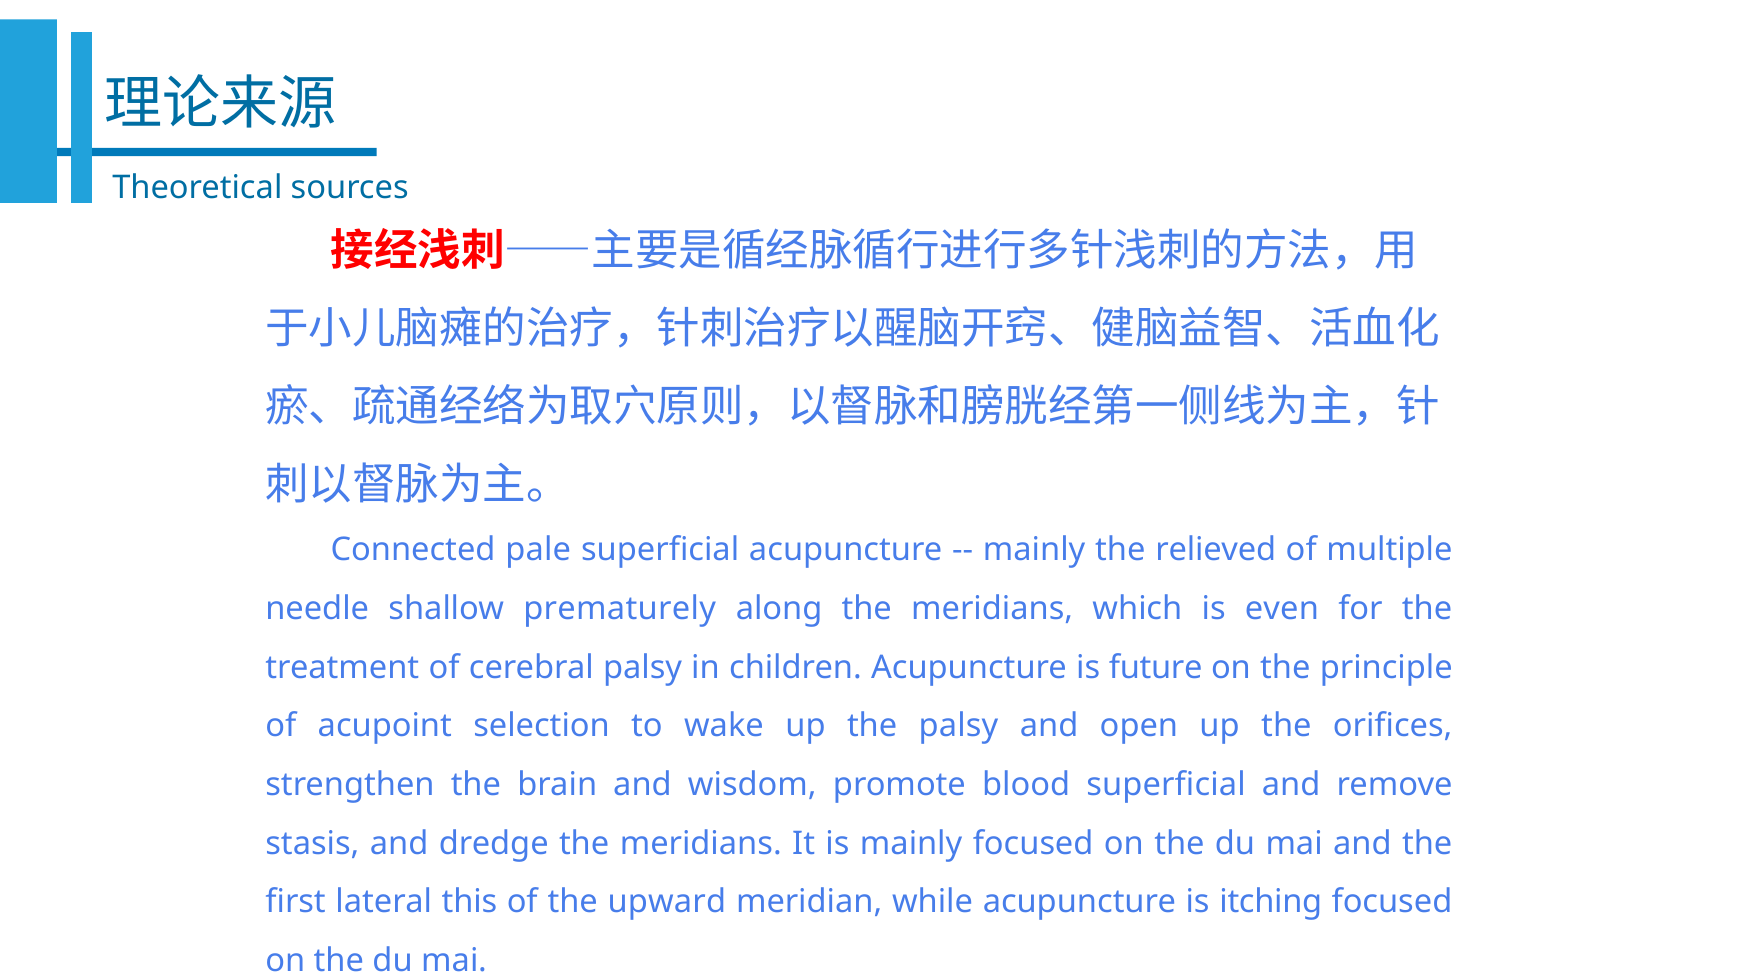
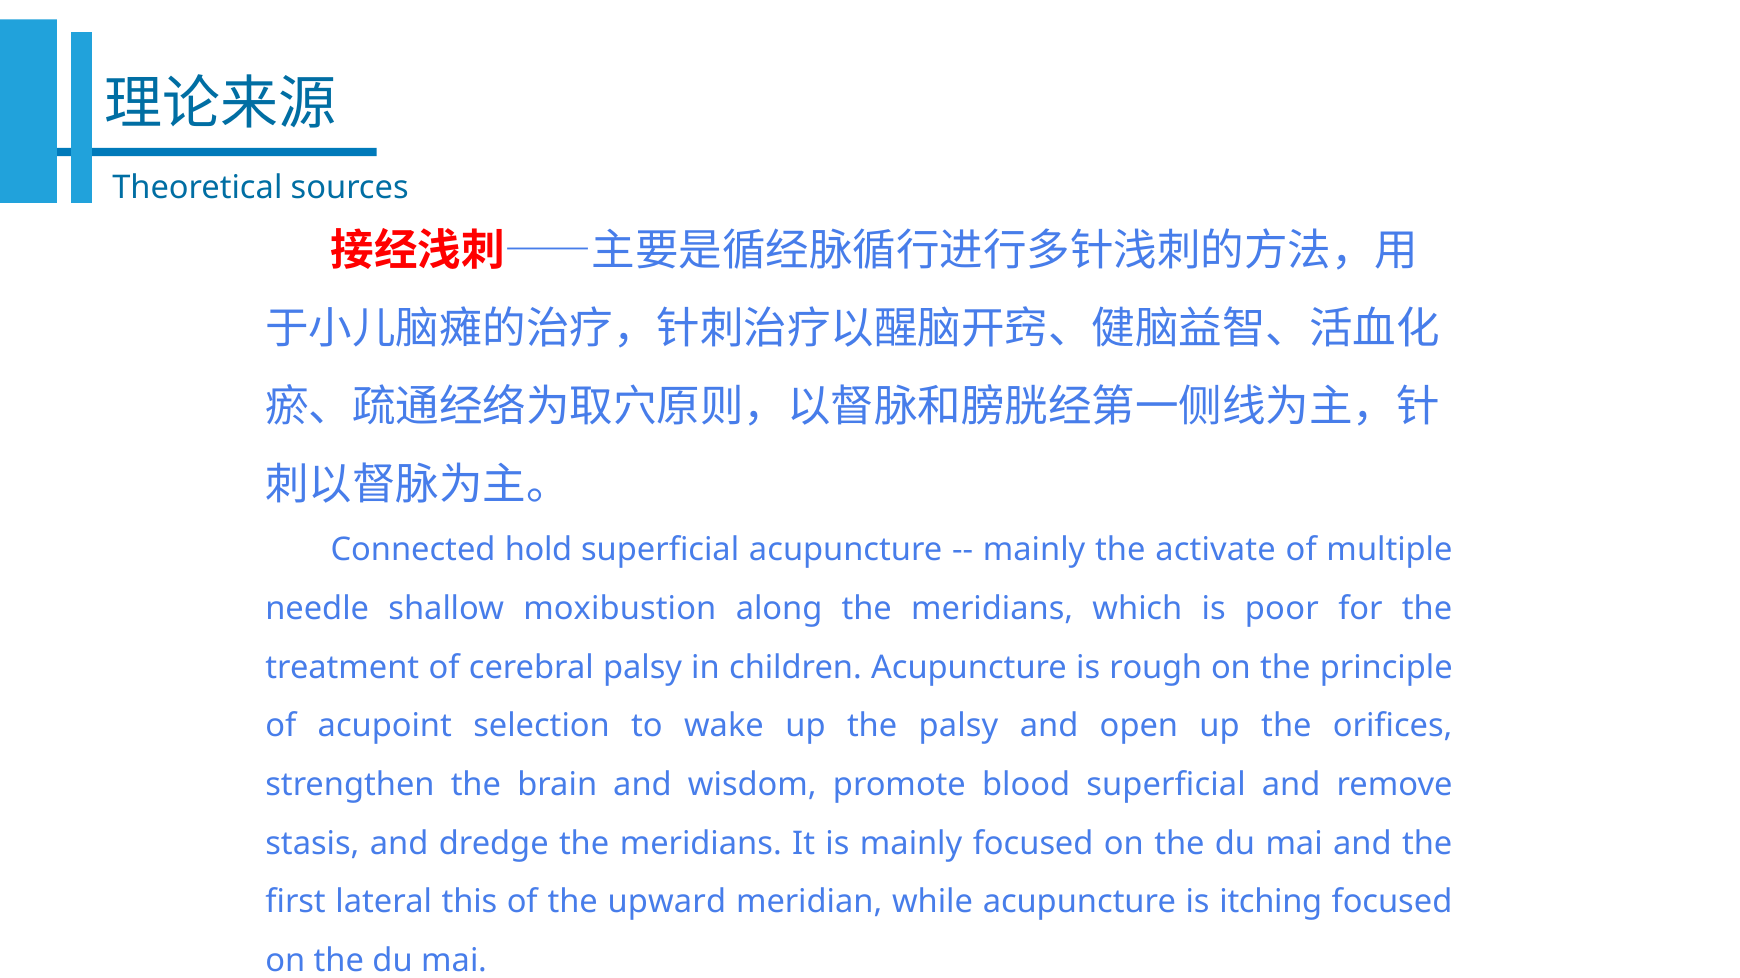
pale: pale -> hold
relieved: relieved -> activate
prematurely: prematurely -> moxibustion
even: even -> poor
future: future -> rough
